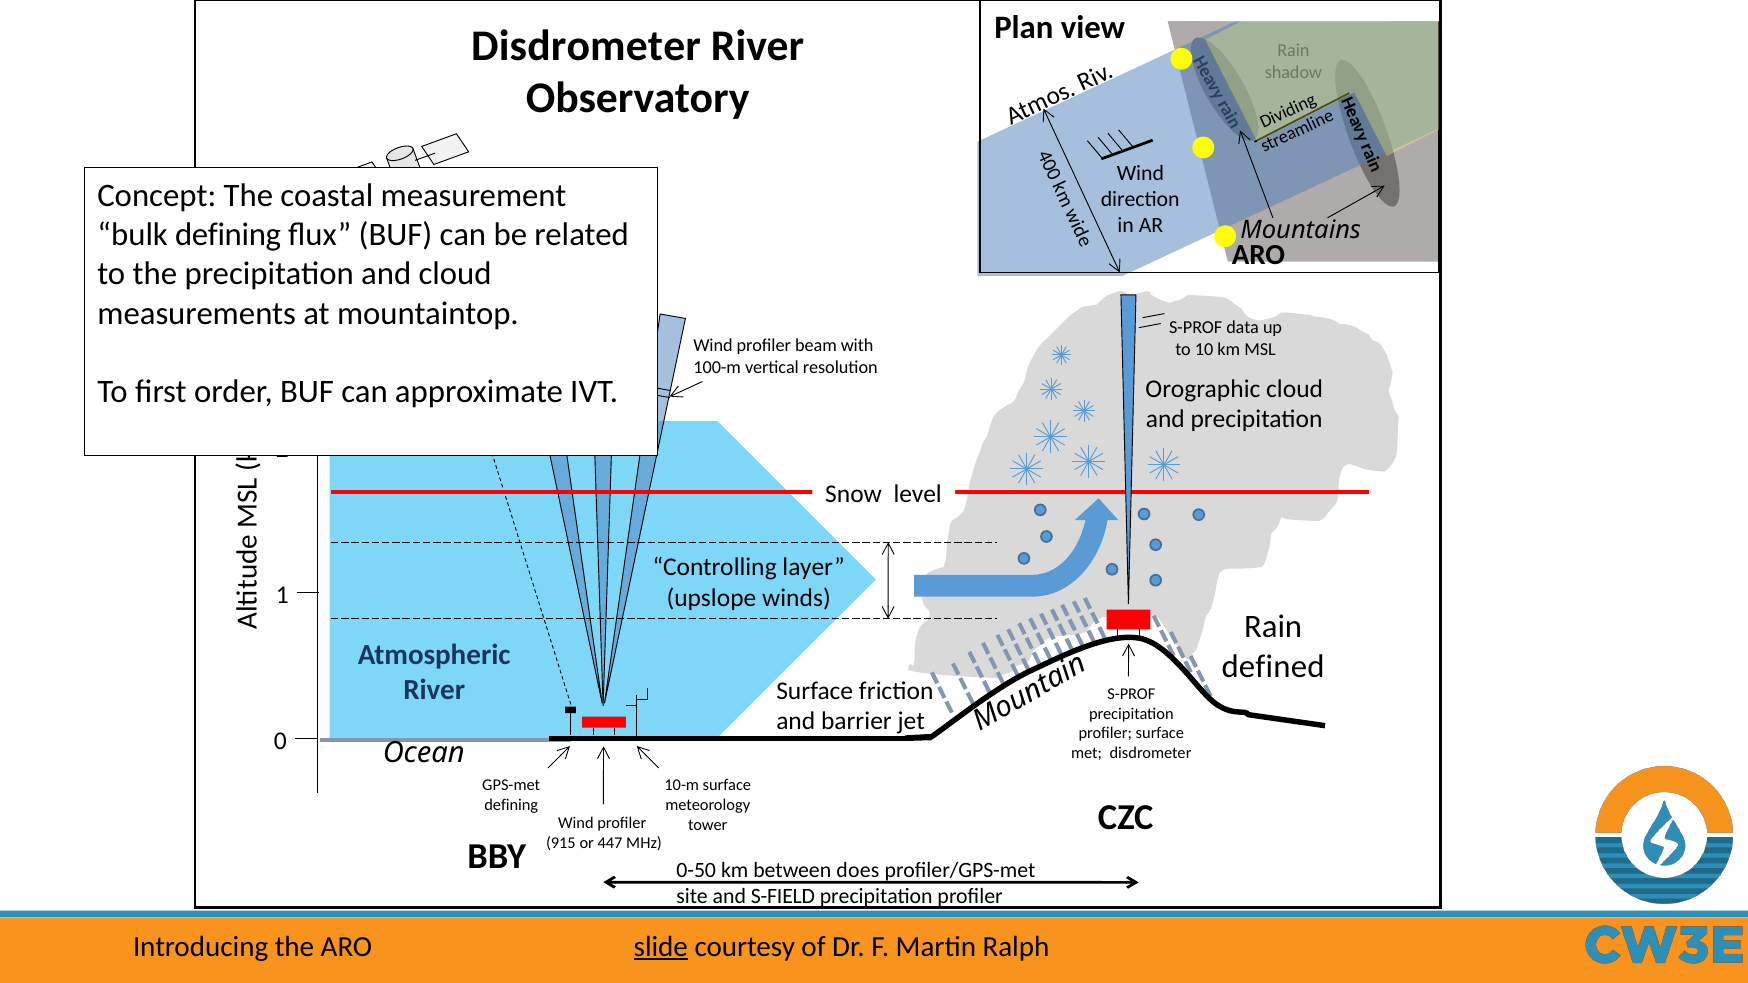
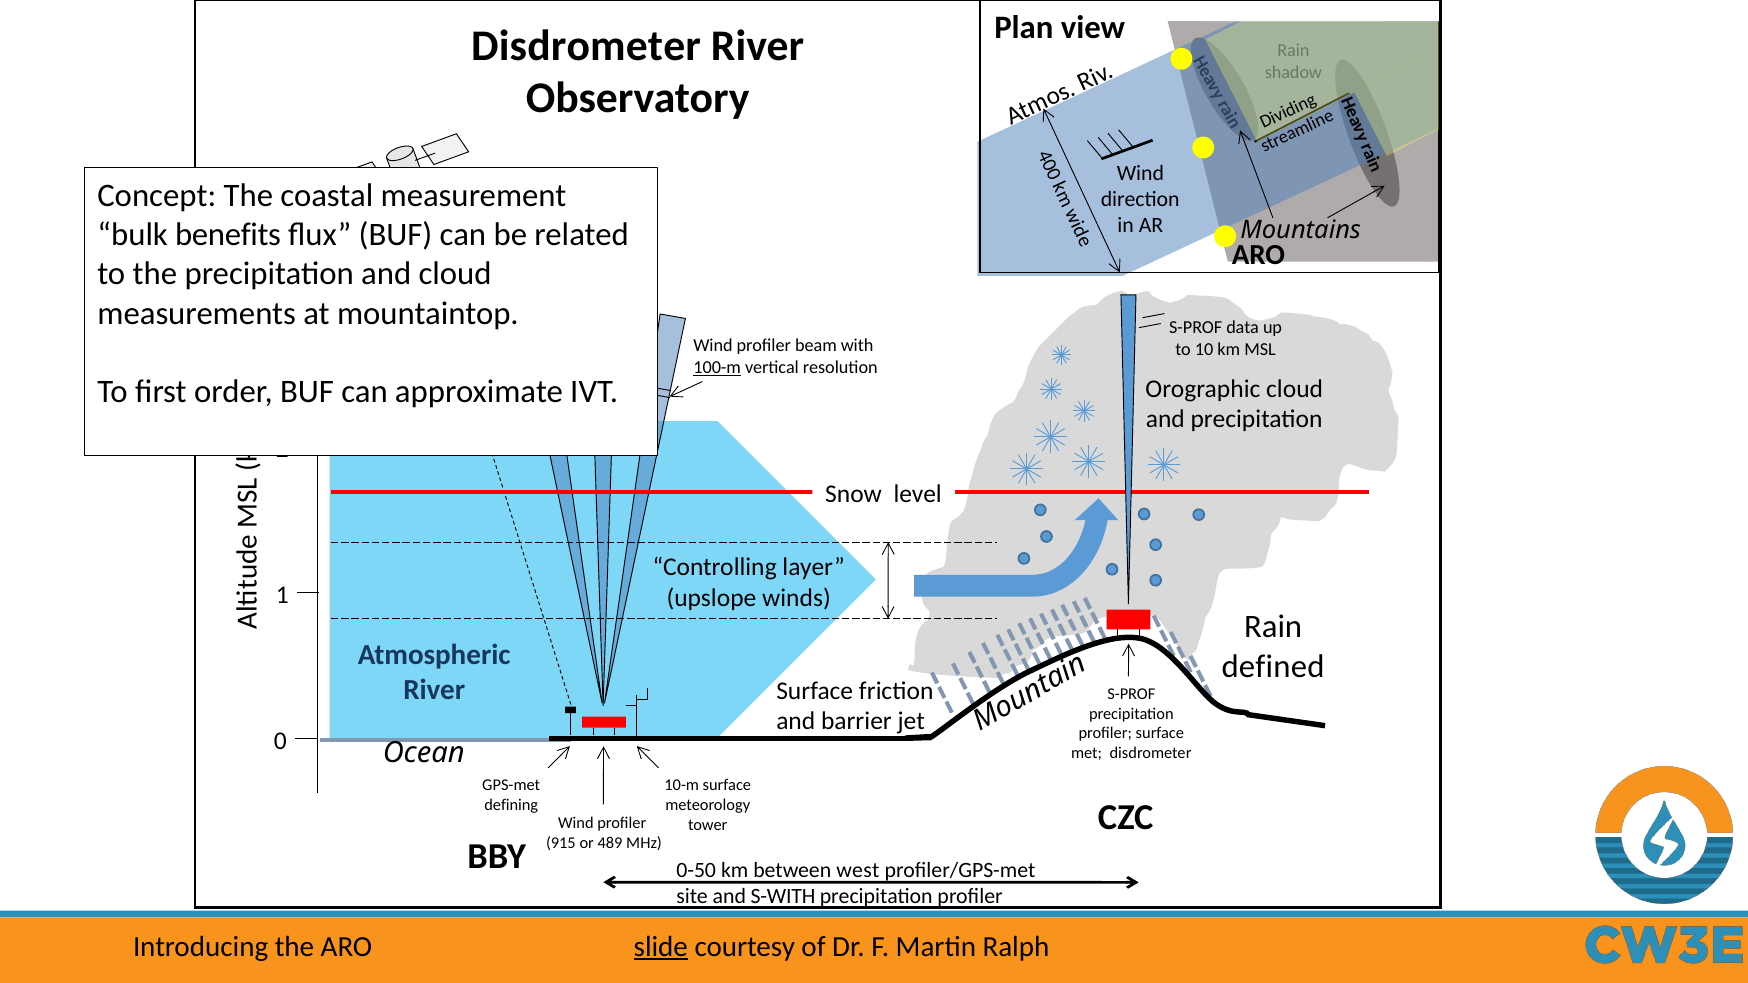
bulk defining: defining -> benefits
100-m underline: none -> present
447: 447 -> 489
does: does -> west
S-FIELD: S-FIELD -> S-WITH
